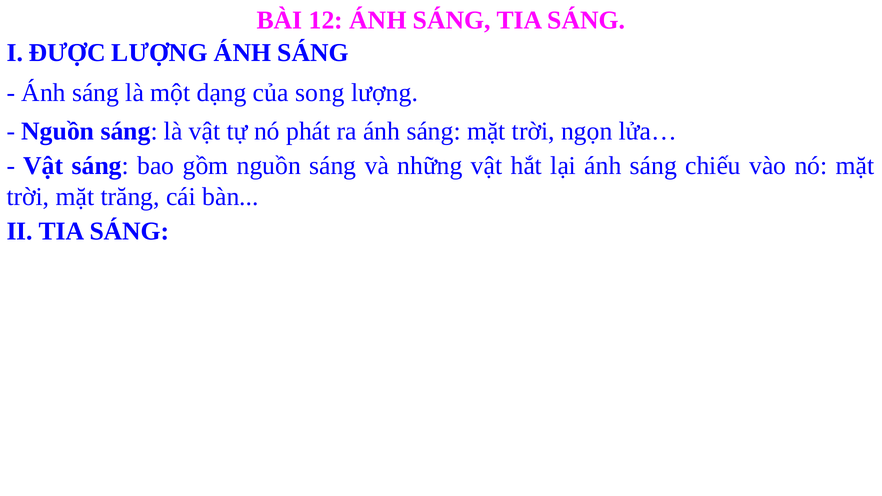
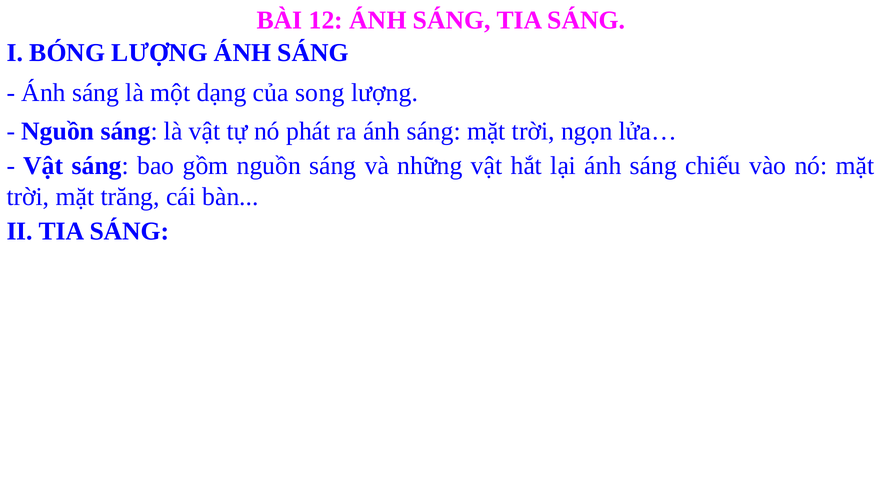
ĐƯỢC: ĐƯỢC -> BÓNG
